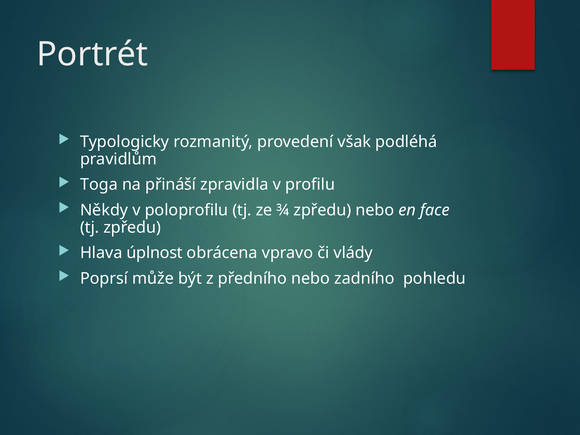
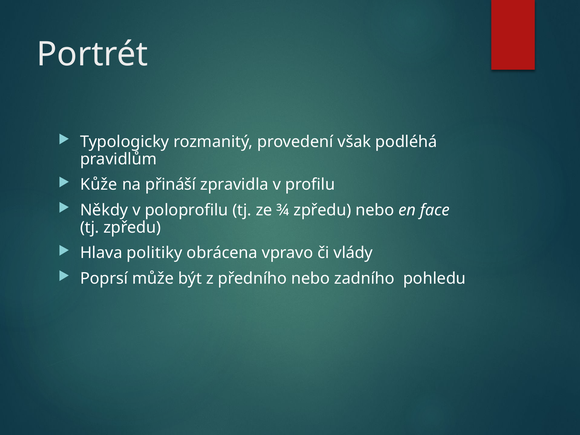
Toga: Toga -> Kůže
úplnost: úplnost -> politiky
